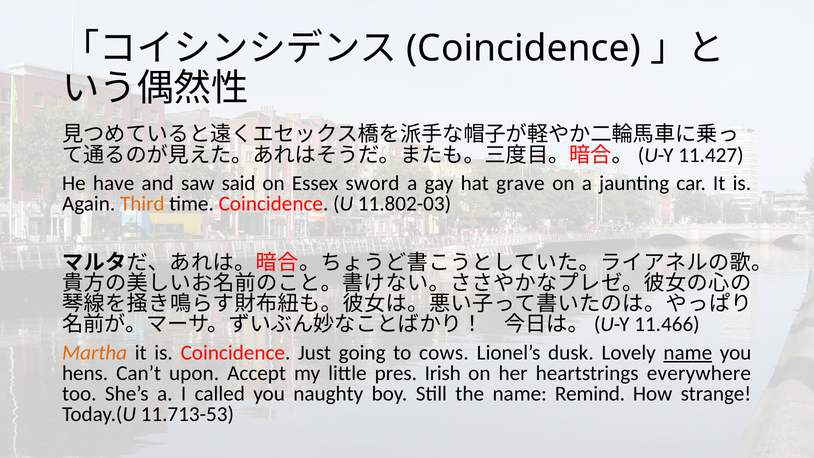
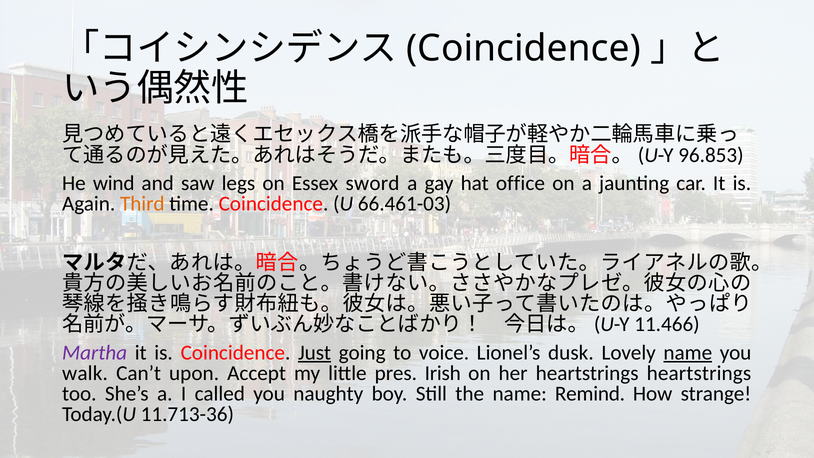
11.427: 11.427 -> 96.853
have: have -> wind
said: said -> legs
grave: grave -> office
11.802-03: 11.802-03 -> 66.461-03
Martha colour: orange -> purple
Just underline: none -> present
cows: cows -> voice
hens: hens -> walk
heartstrings everywhere: everywhere -> heartstrings
11.713-53: 11.713-53 -> 11.713-36
